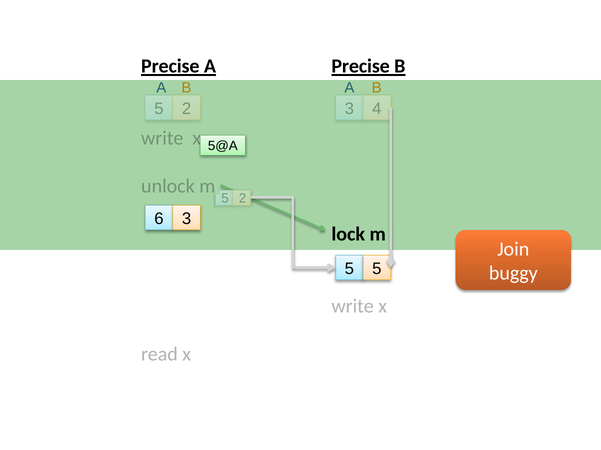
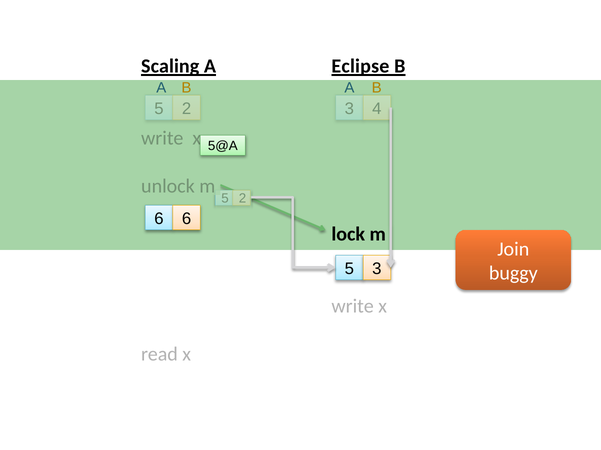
Precise at (170, 66): Precise -> Scaling
Precise at (361, 66): Precise -> Eclipse
6 3: 3 -> 6
5 at (377, 269): 5 -> 3
